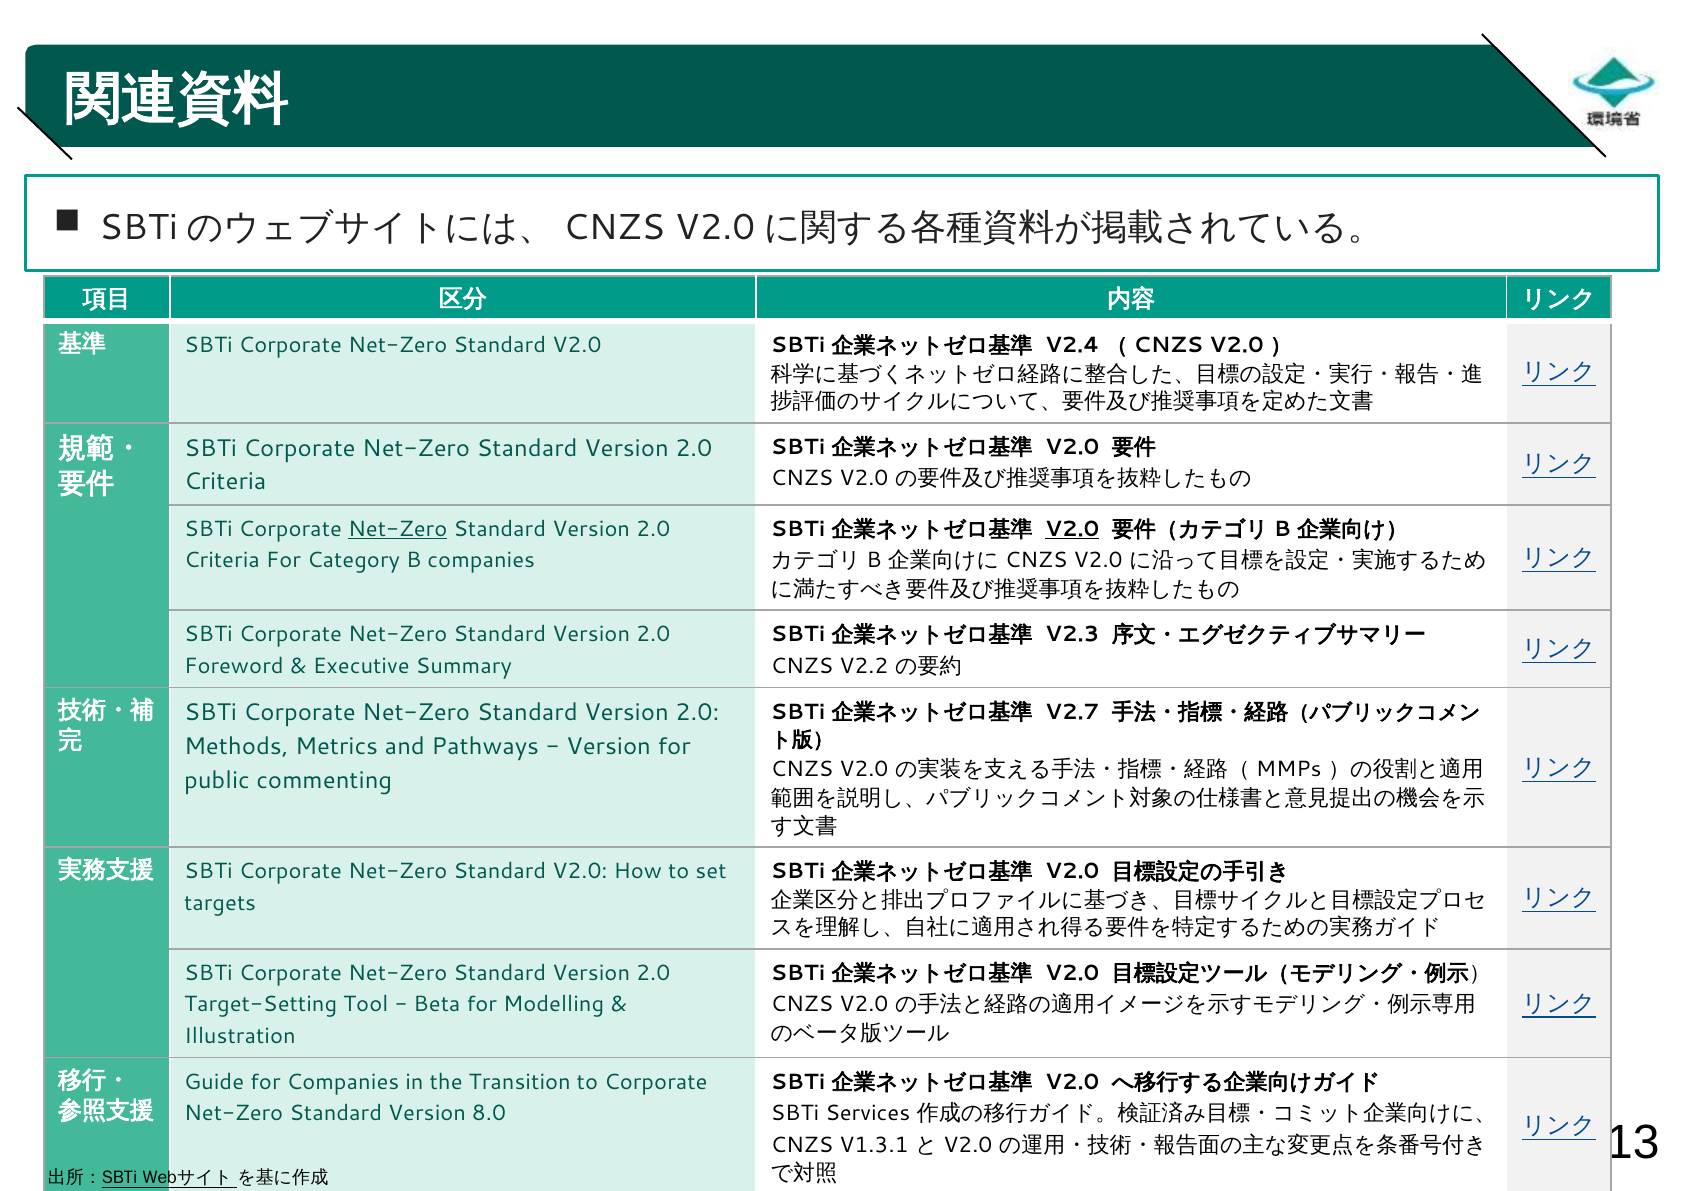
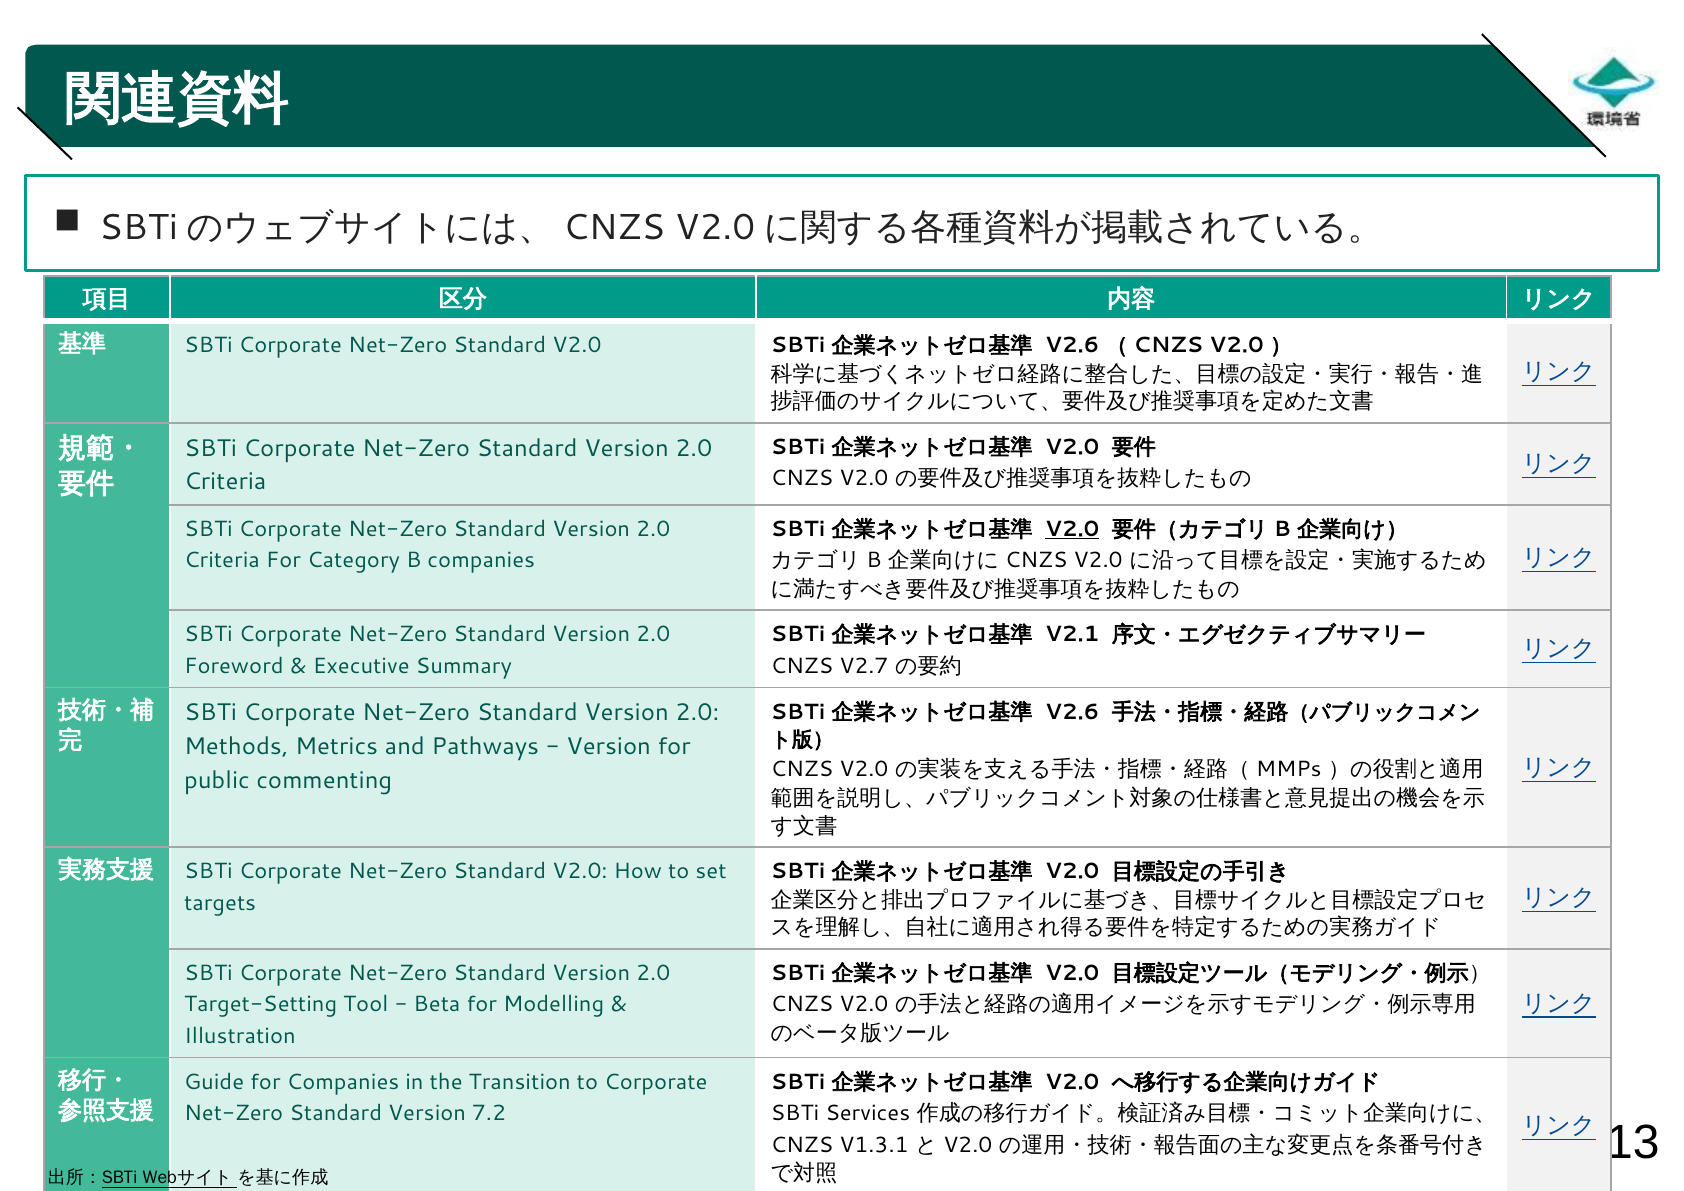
V2.4 at (1072, 345): V2.4 -> V2.6
Net-Zero at (398, 529) underline: present -> none
V2.3: V2.3 -> V2.1
V2.2: V2.2 -> V2.7
V2.7 at (1072, 712): V2.7 -> V2.6
8.0: 8.0 -> 7.2
